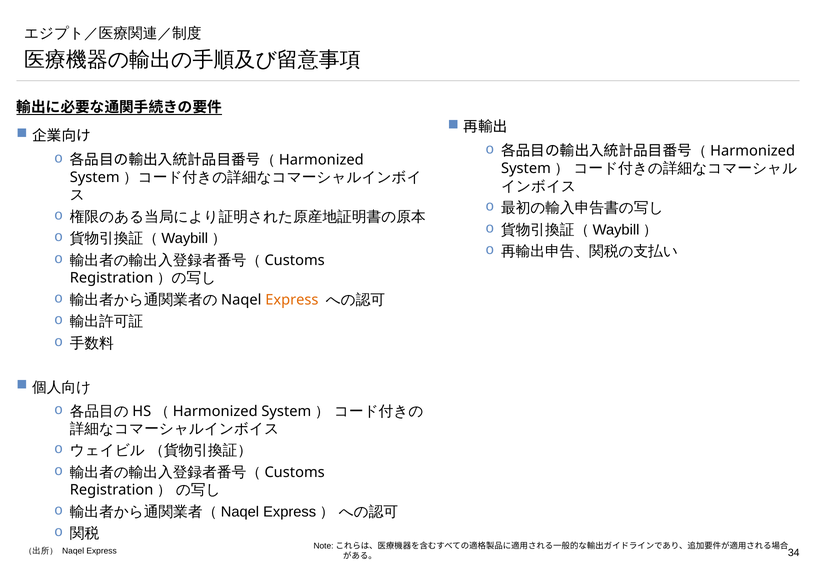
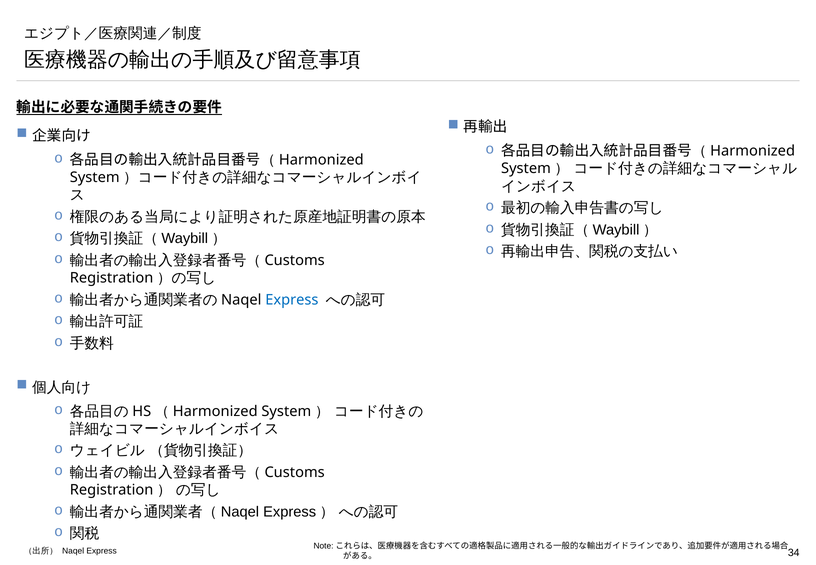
Express at (292, 300) colour: orange -> blue
